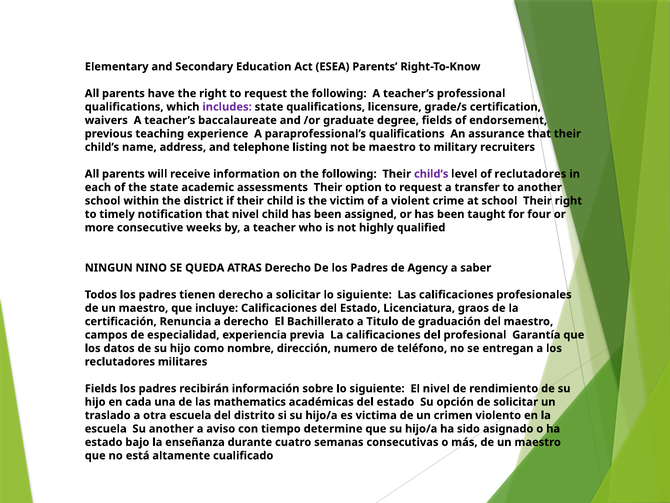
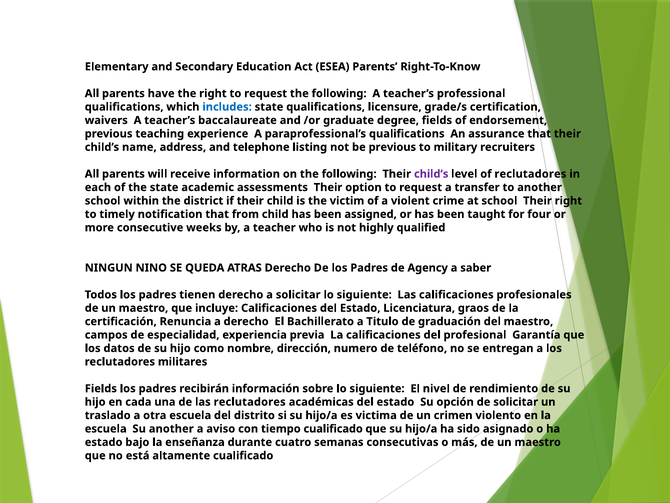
includes colour: purple -> blue
be maestro: maestro -> previous
that nivel: nivel -> from
las mathematics: mathematics -> reclutadores
tiempo determine: determine -> cualificado
